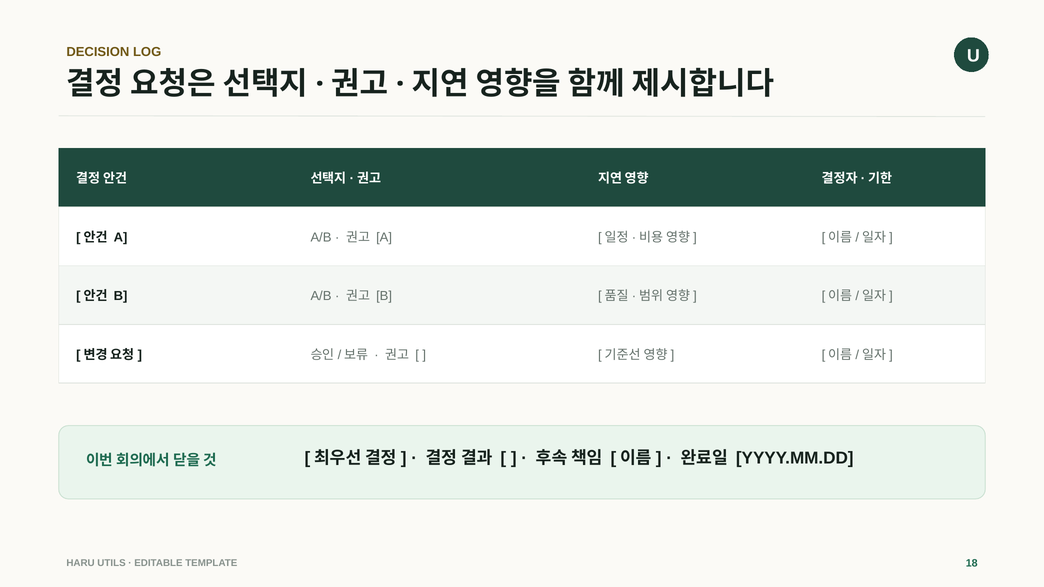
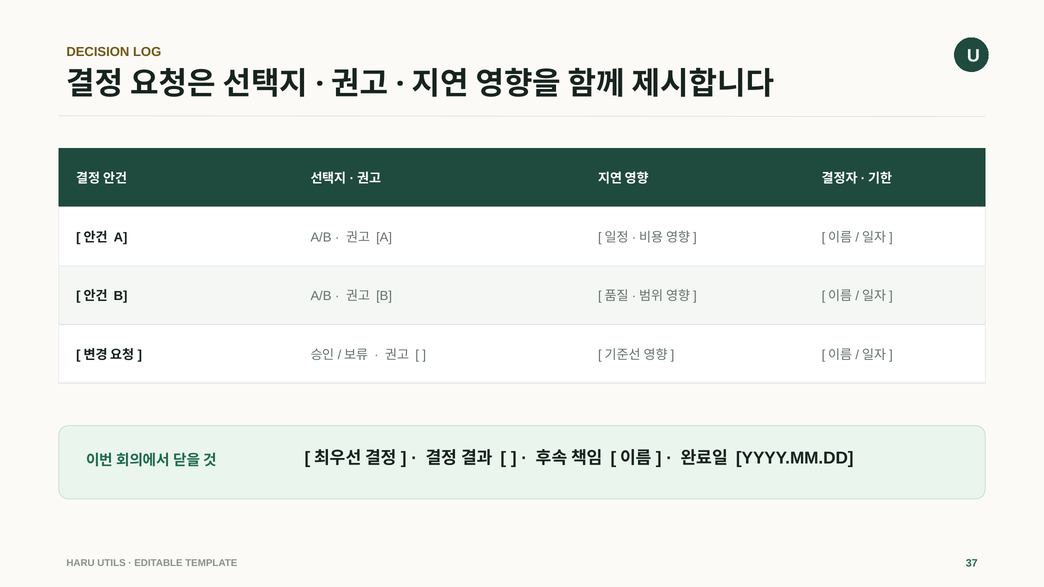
18: 18 -> 37
